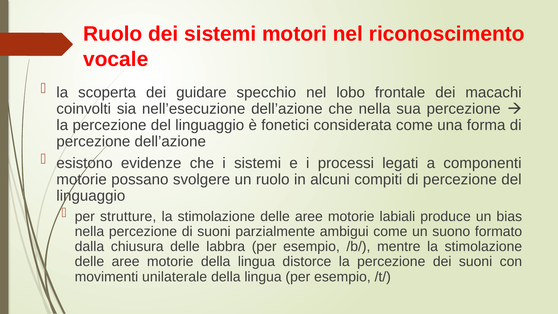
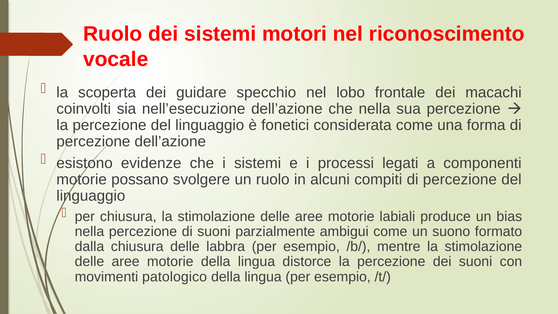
per strutture: strutture -> chiusura
unilaterale: unilaterale -> patologico
